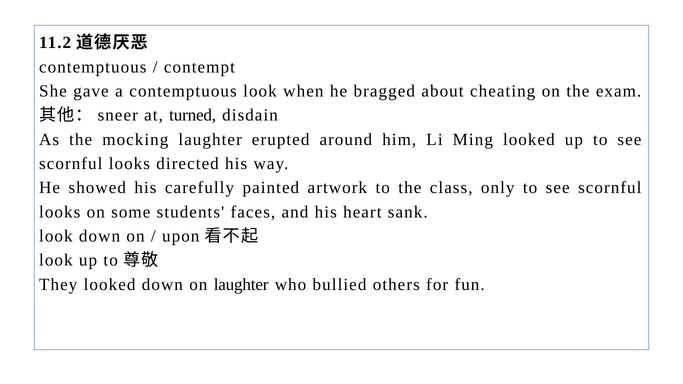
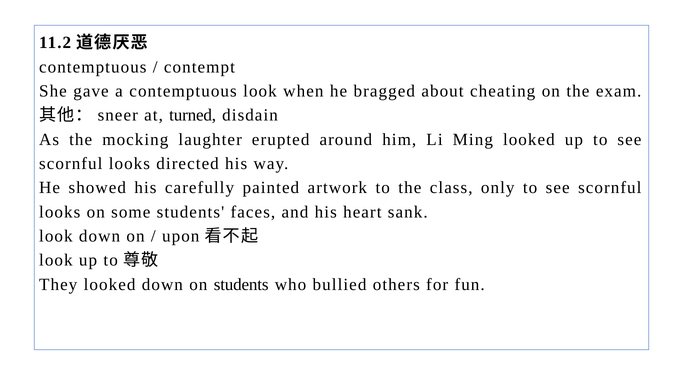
on laughter: laughter -> students
